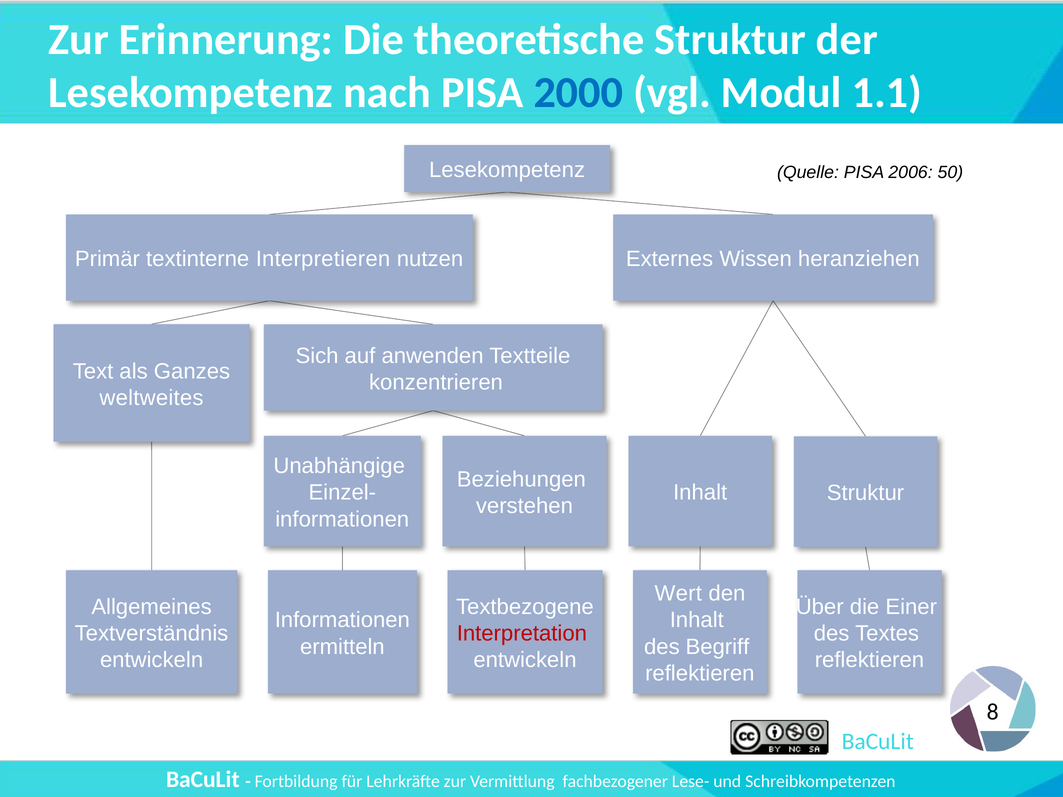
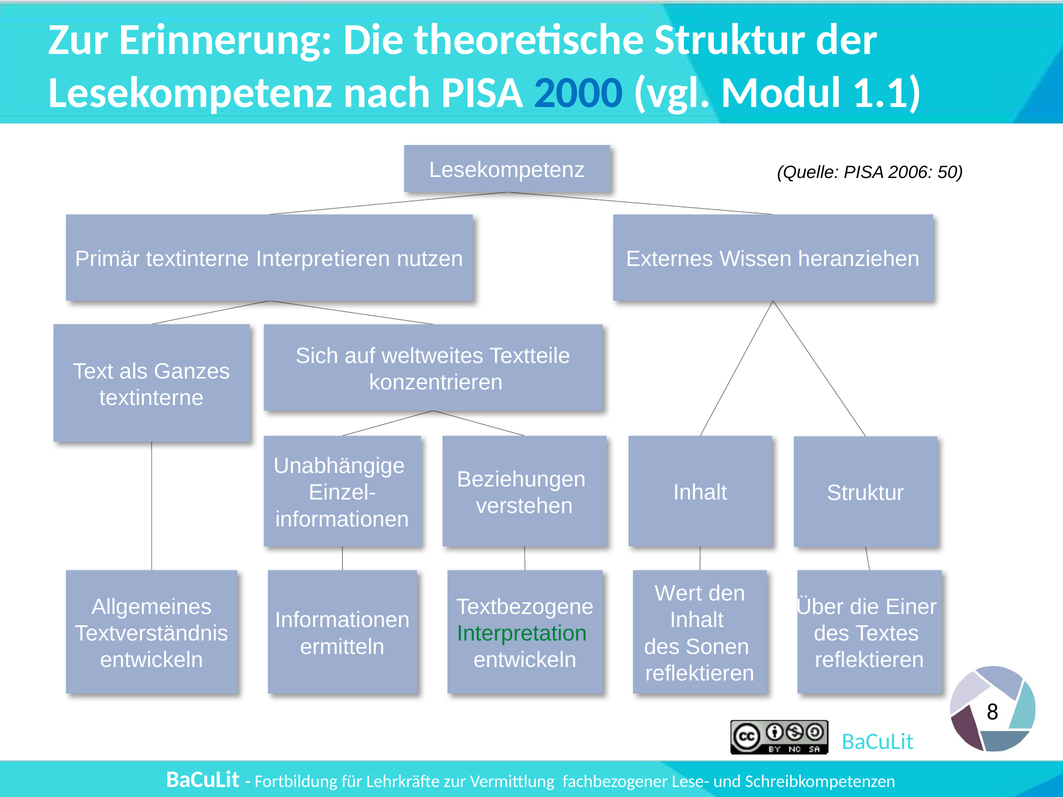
anwenden: anwenden -> weltweites
weltweites at (151, 398): weltweites -> textinterne
Interpretation colour: red -> green
Begriff: Begriff -> Sonen
